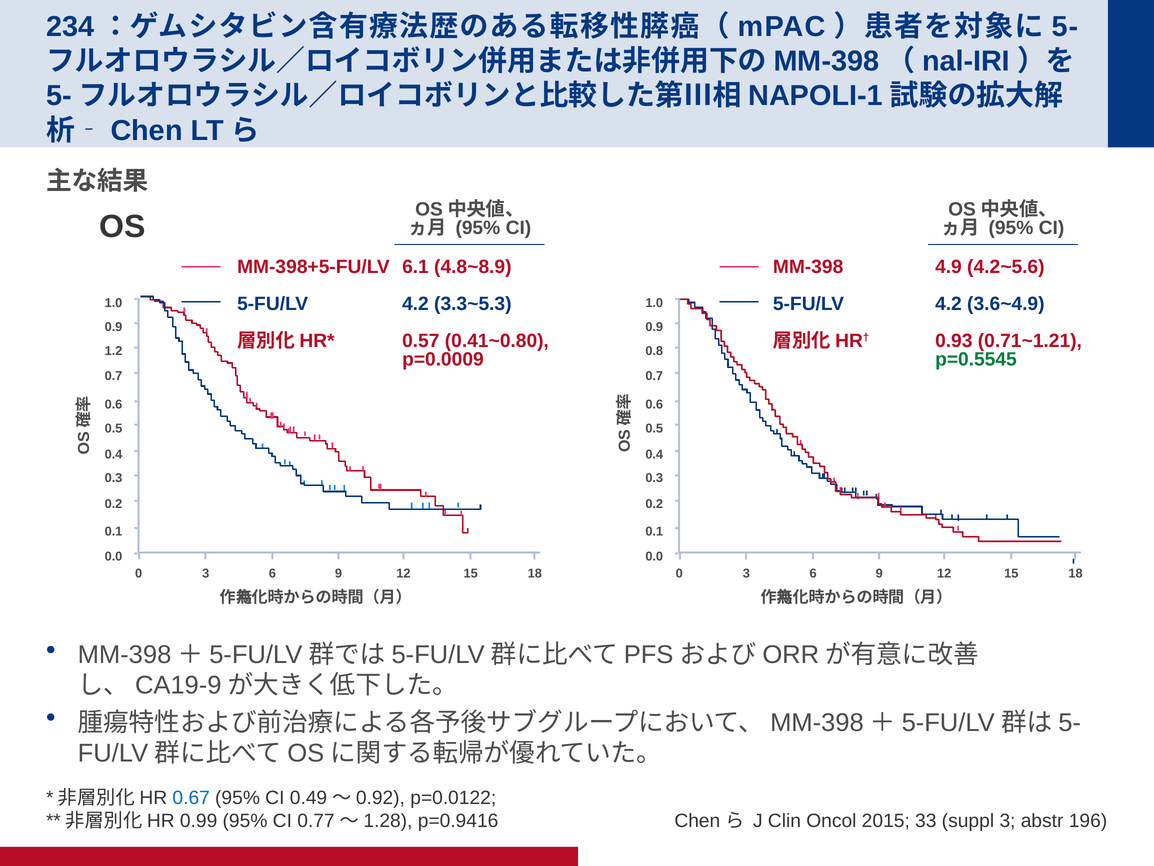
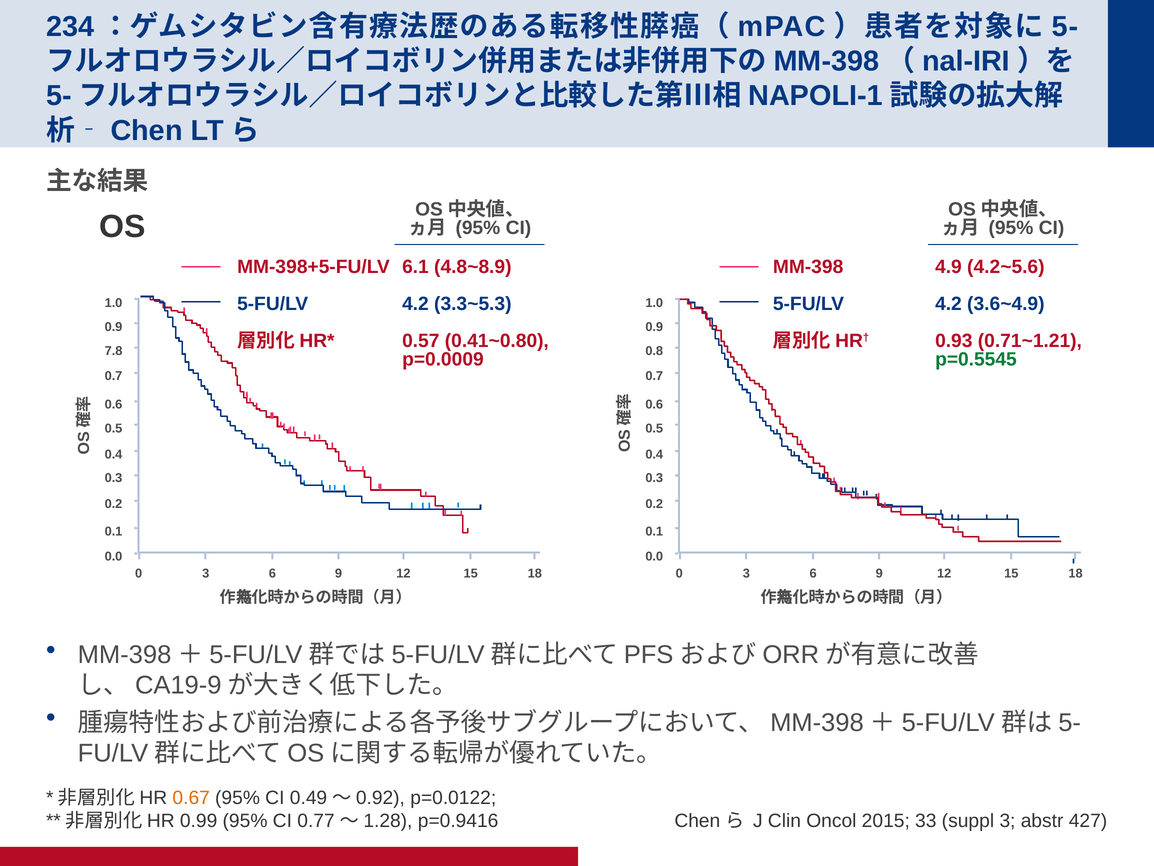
1.2: 1.2 -> 7.8
0.67 colour: blue -> orange
196: 196 -> 427
